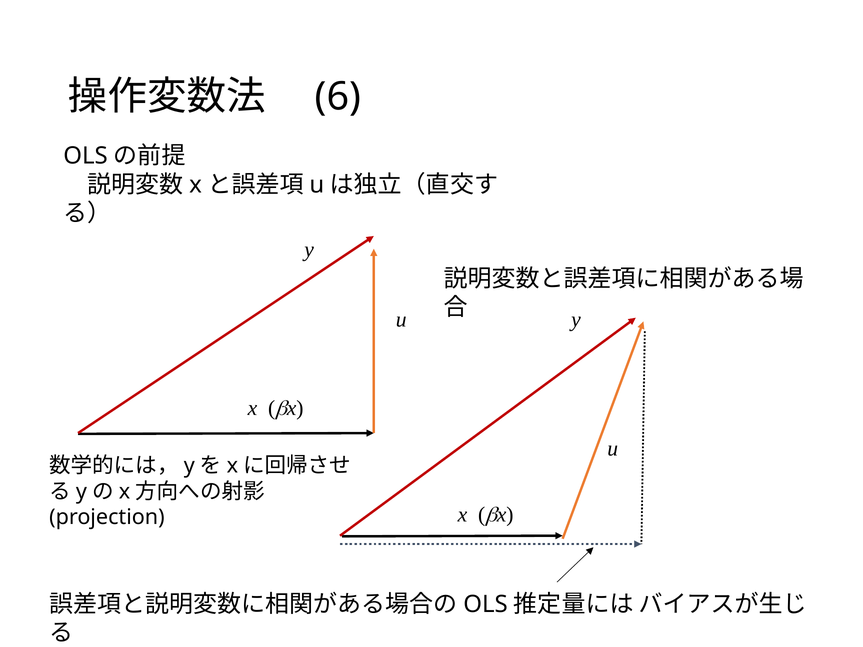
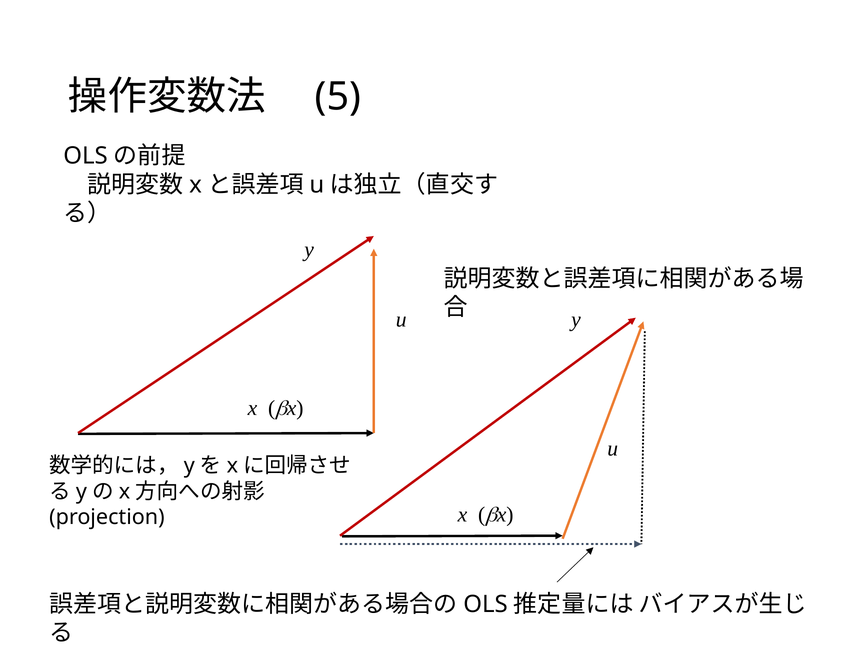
6: 6 -> 5
